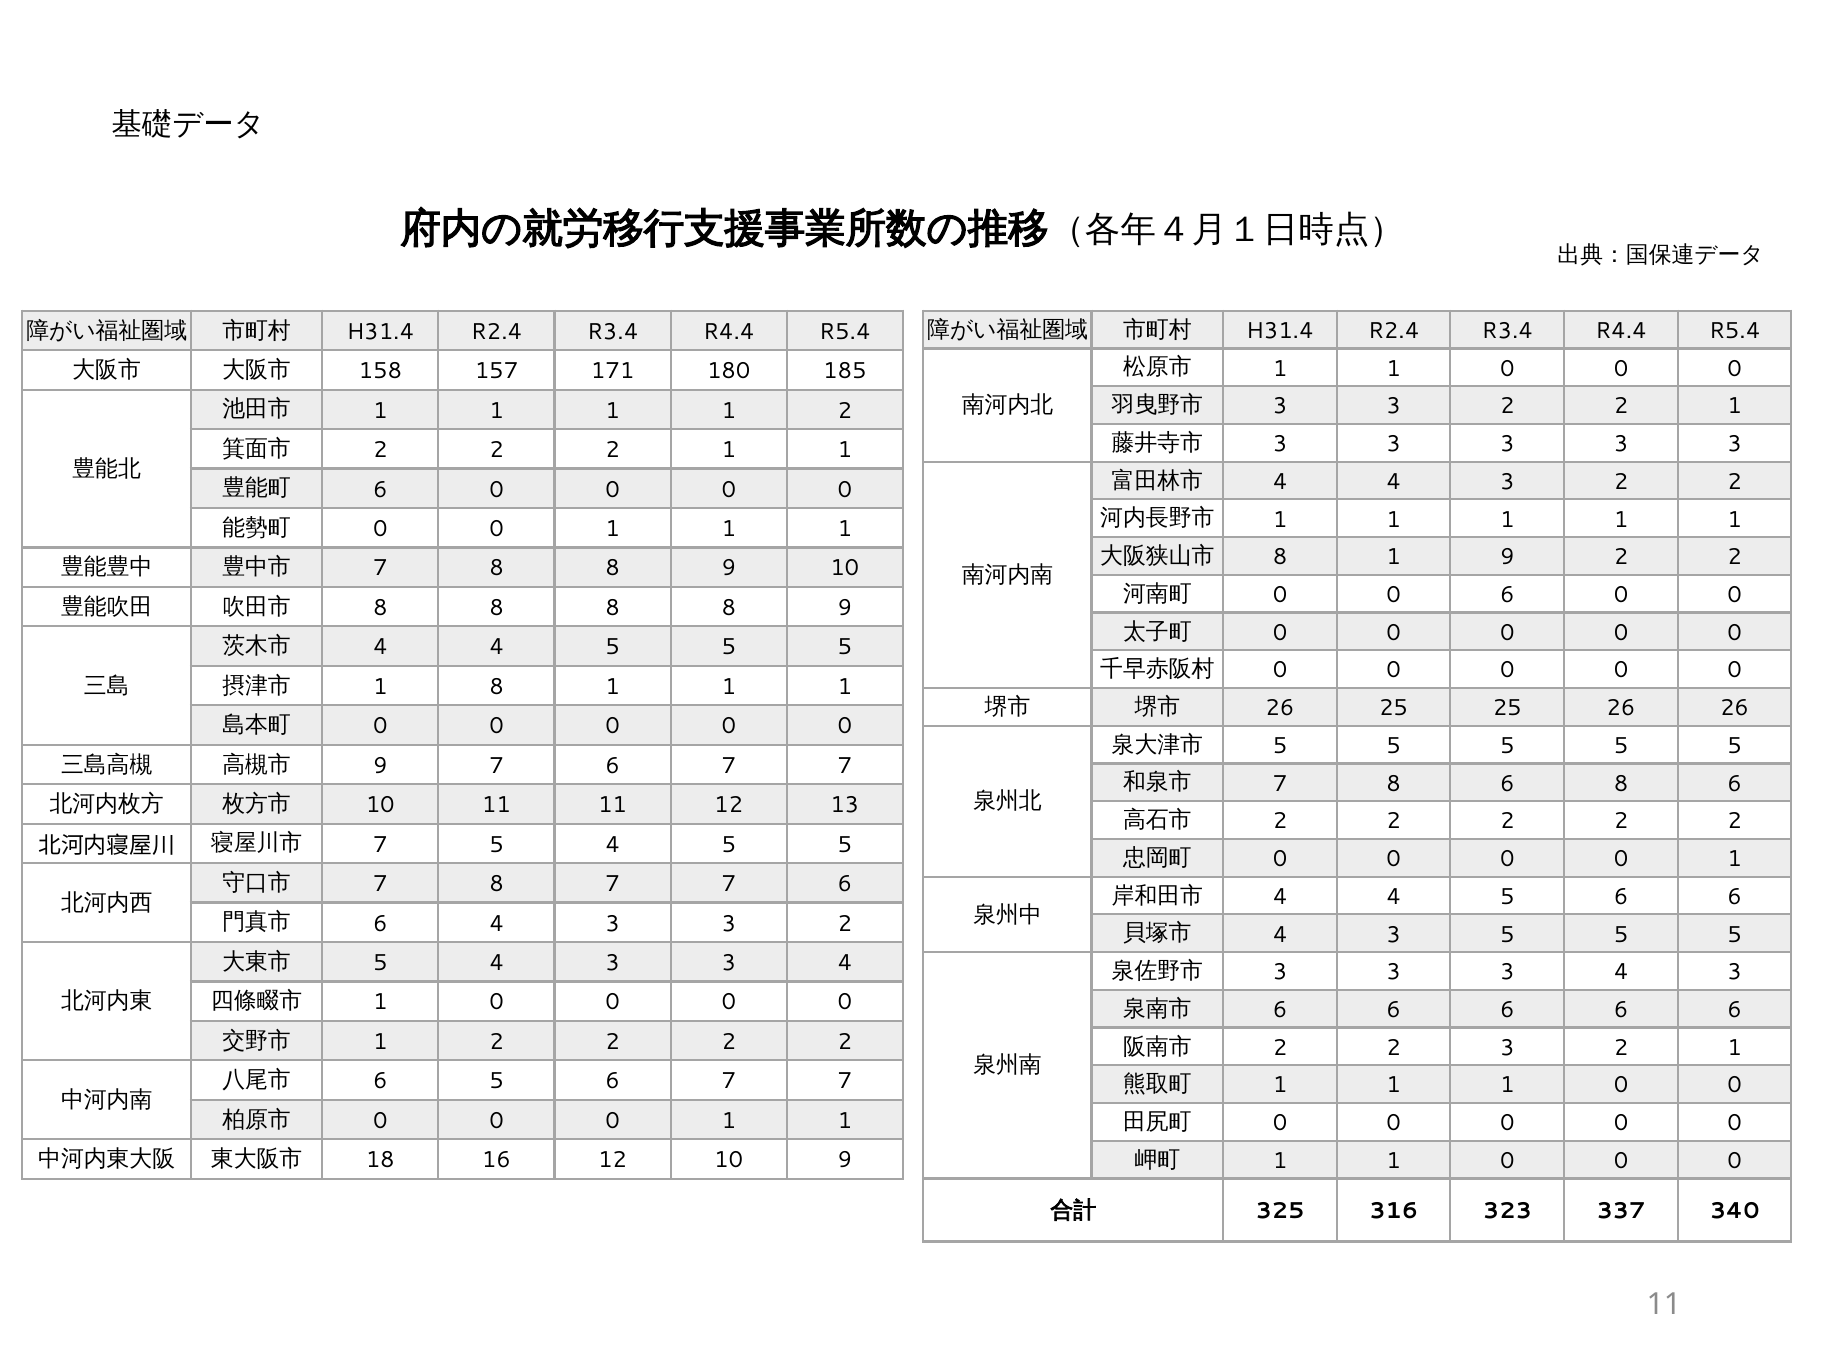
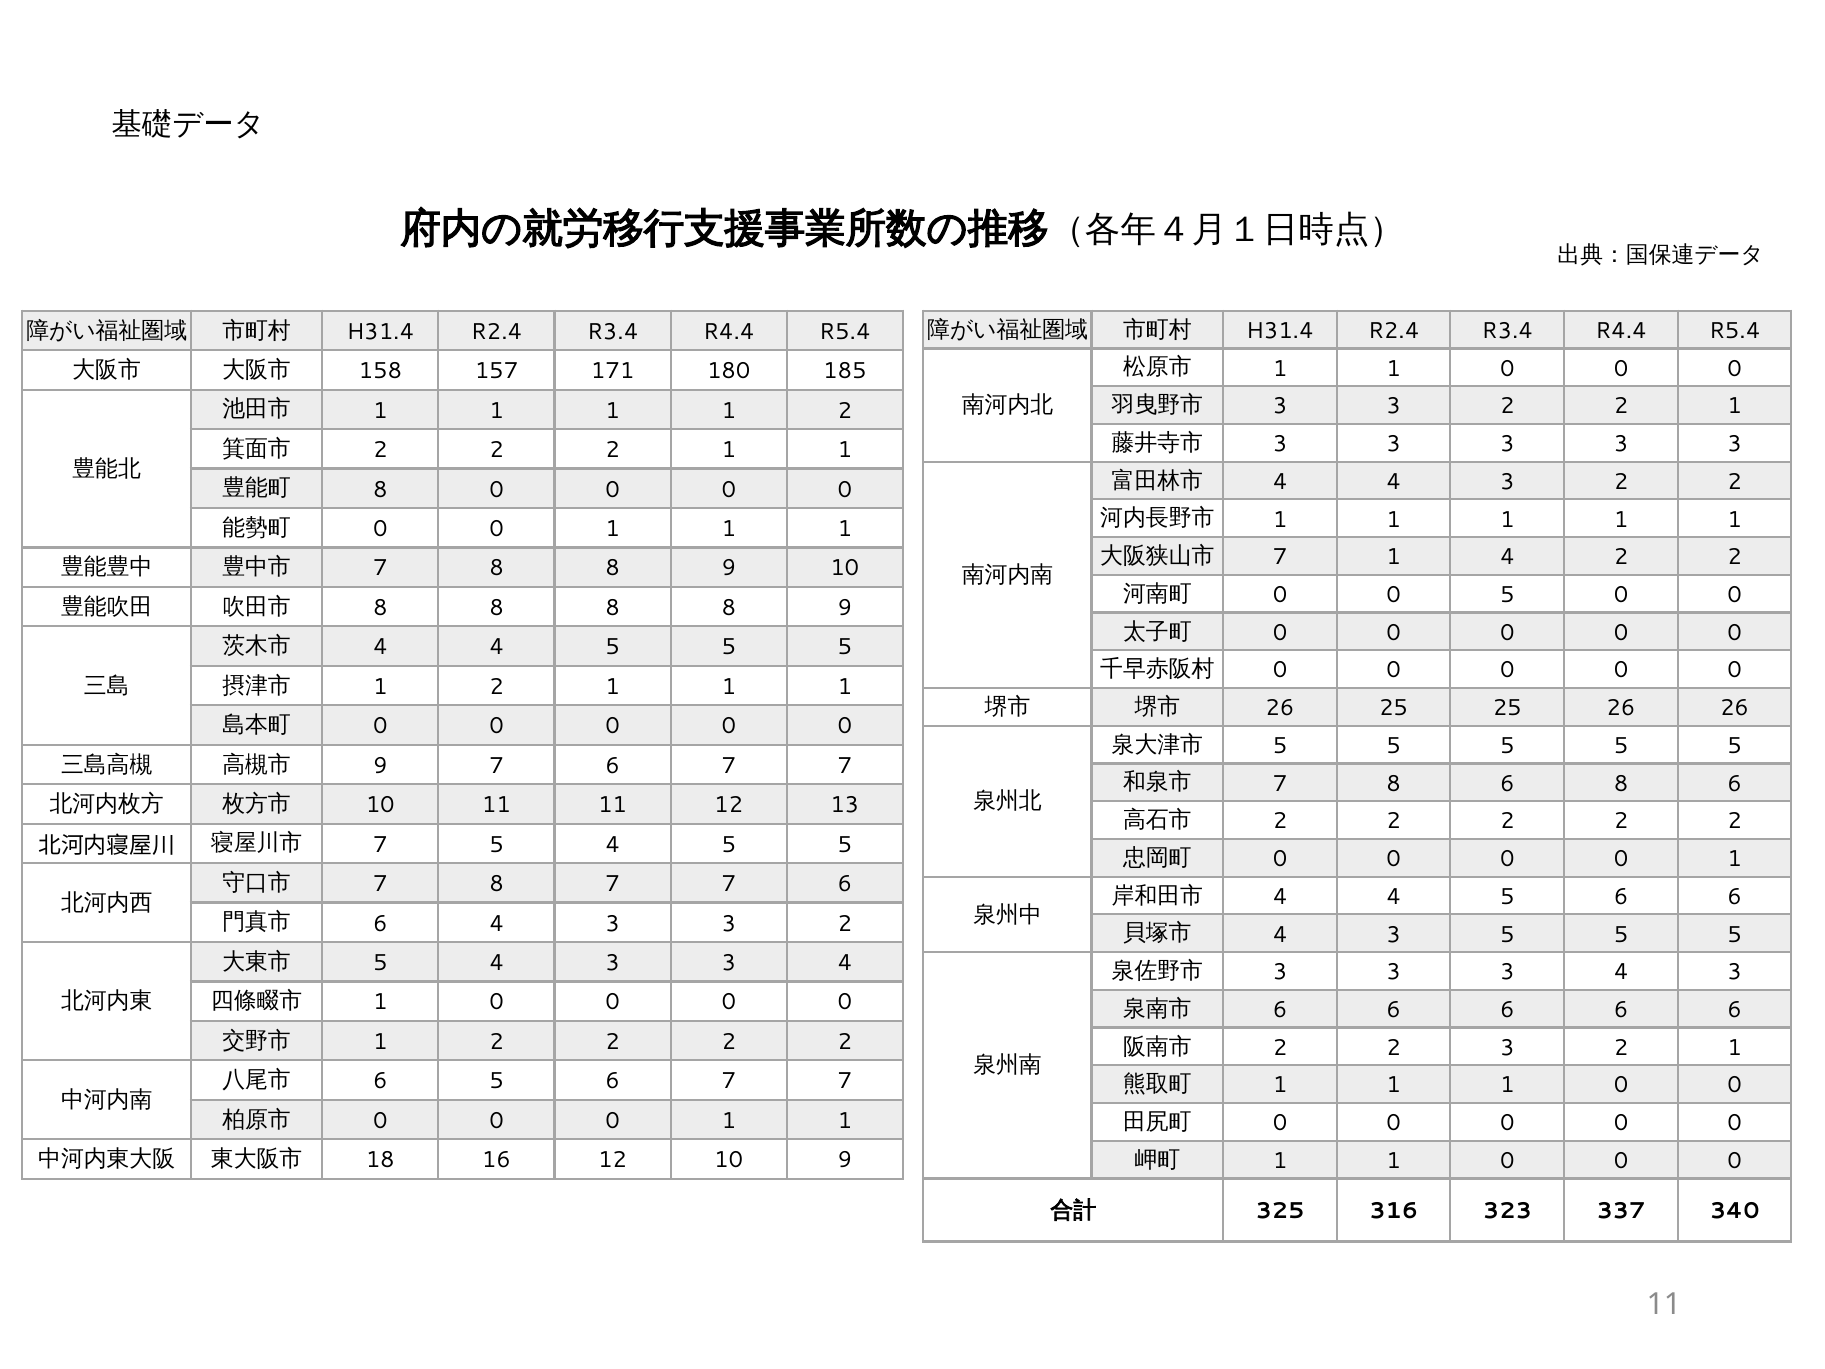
6 at (380, 489): 6 -> 8
8 at (1280, 557): 8 -> 7
1 9: 9 -> 4
0 6: 6 -> 5
8 at (497, 687): 8 -> 2
